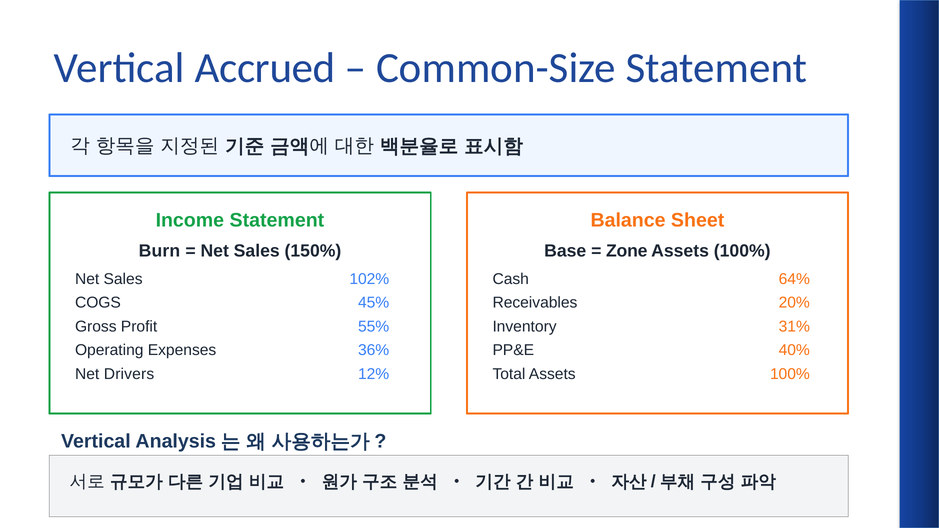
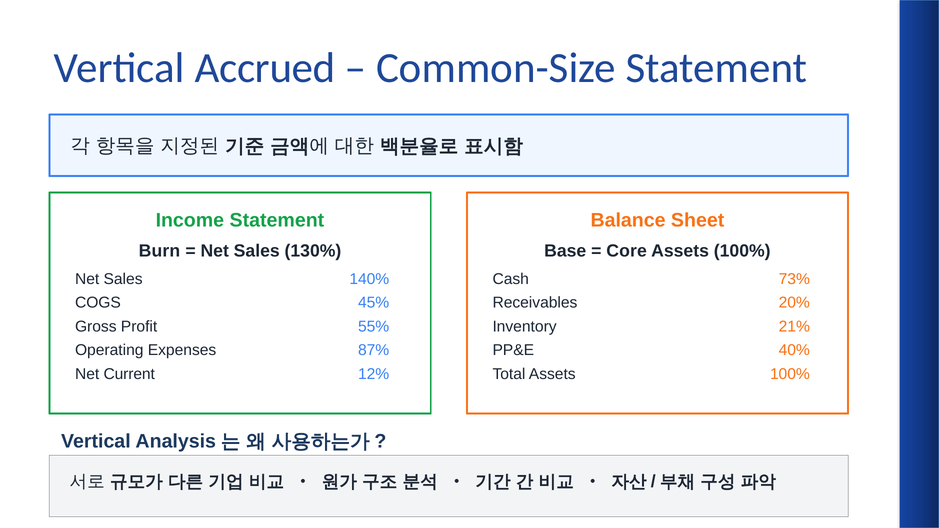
150%: 150% -> 130%
Zone: Zone -> Core
102%: 102% -> 140%
64%: 64% -> 73%
31%: 31% -> 21%
36%: 36% -> 87%
Drivers: Drivers -> Current
